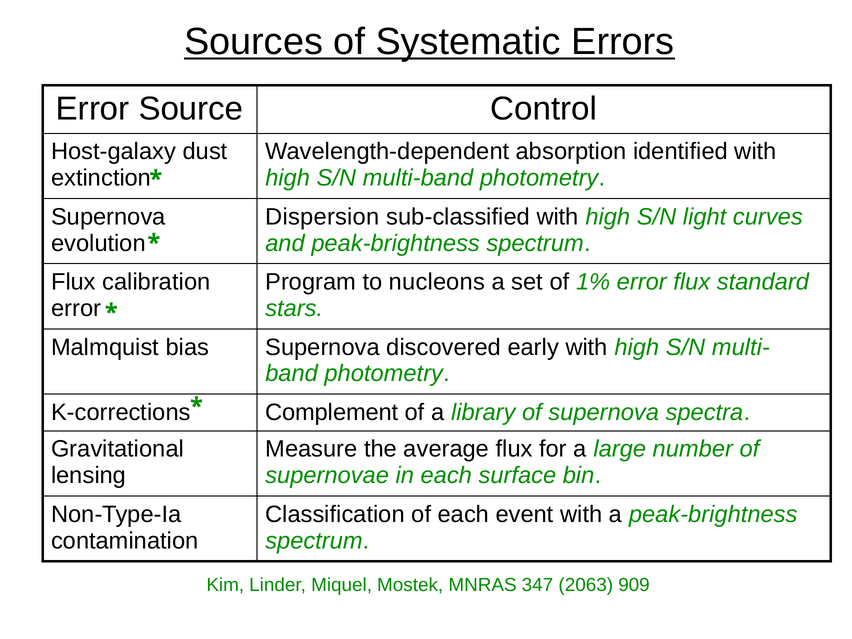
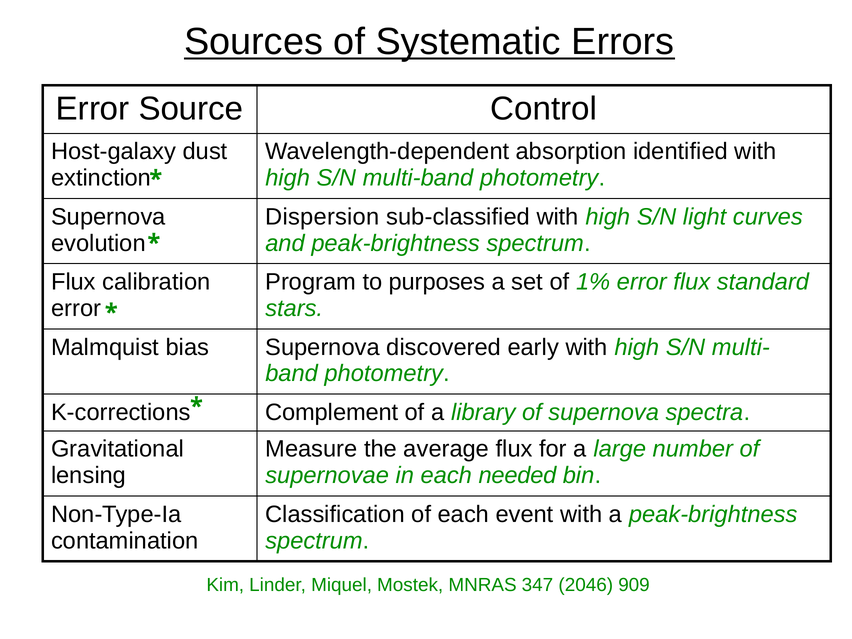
nucleons: nucleons -> purposes
surface: surface -> needed
2063: 2063 -> 2046
